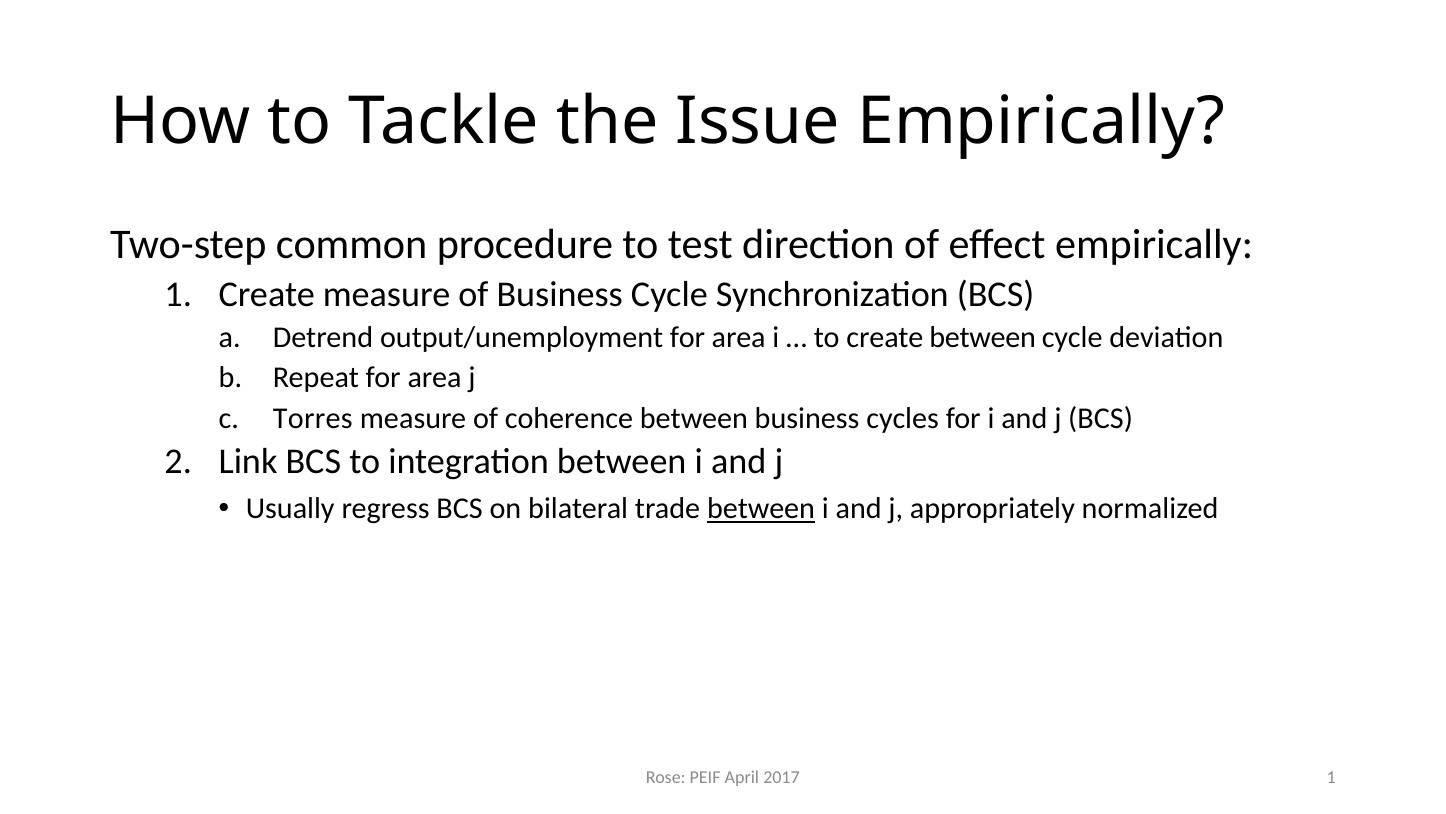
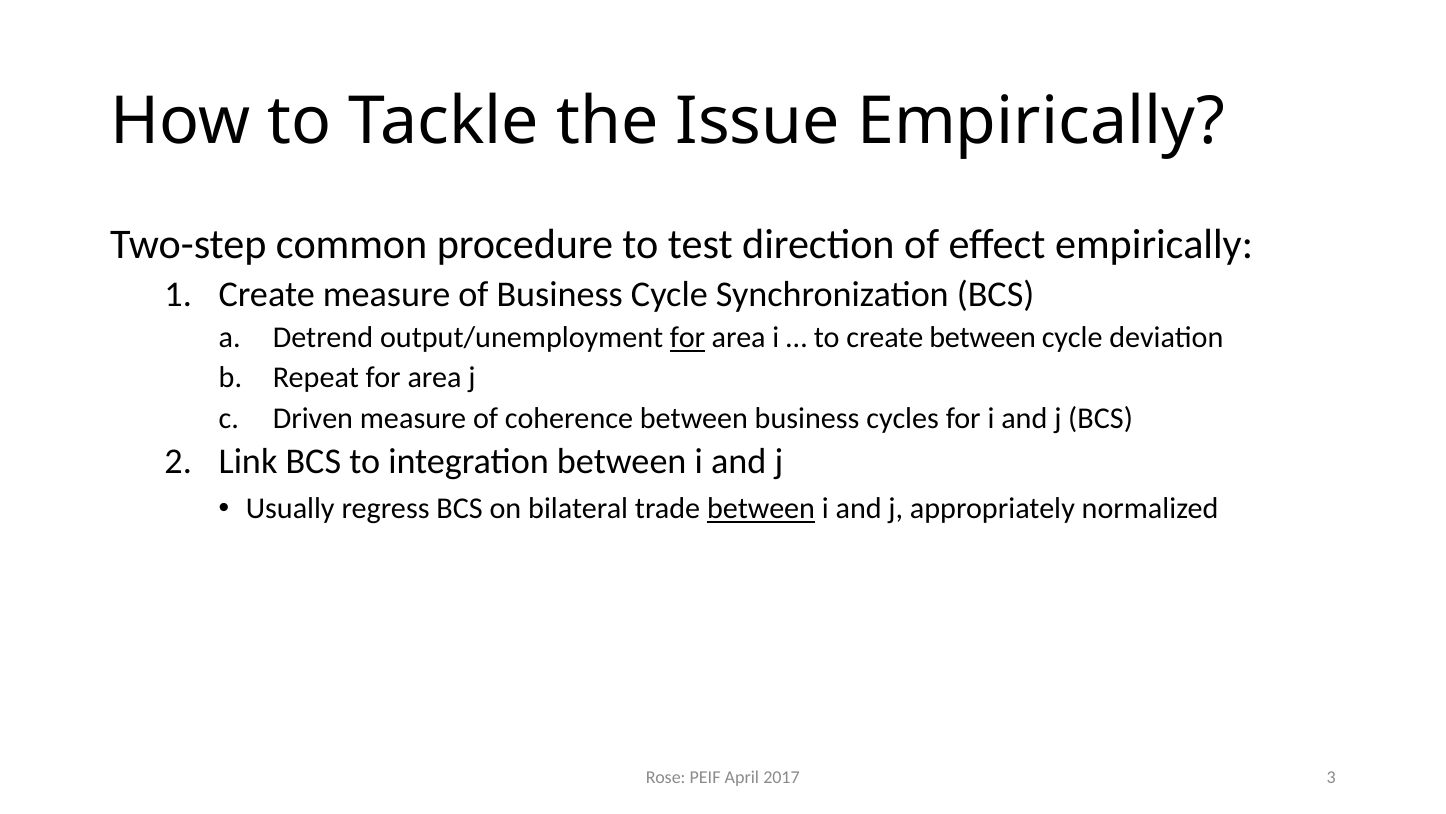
for at (688, 338) underline: none -> present
Torres: Torres -> Driven
2017 1: 1 -> 3
